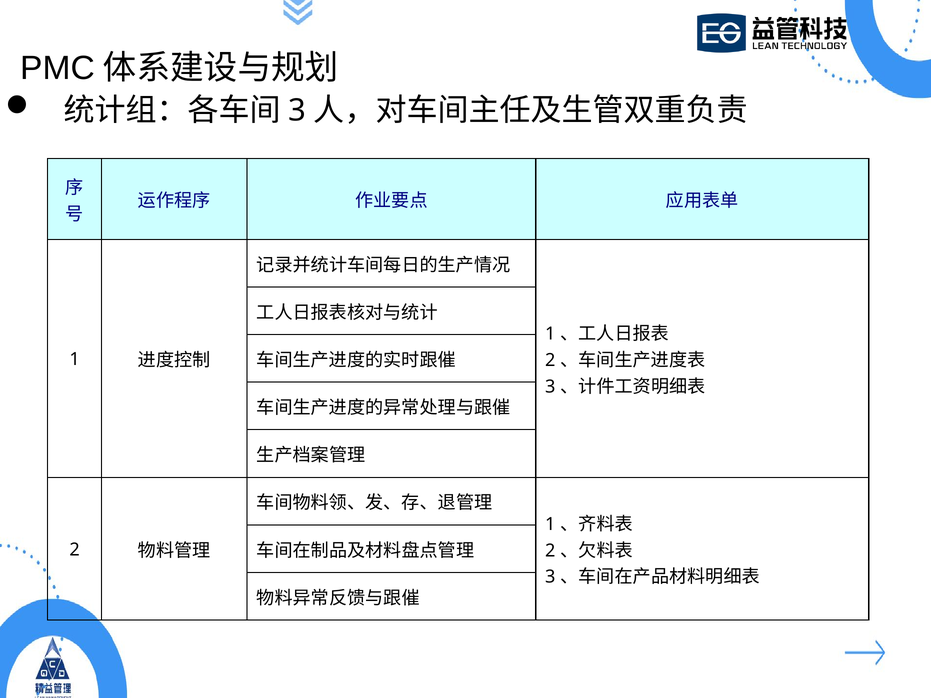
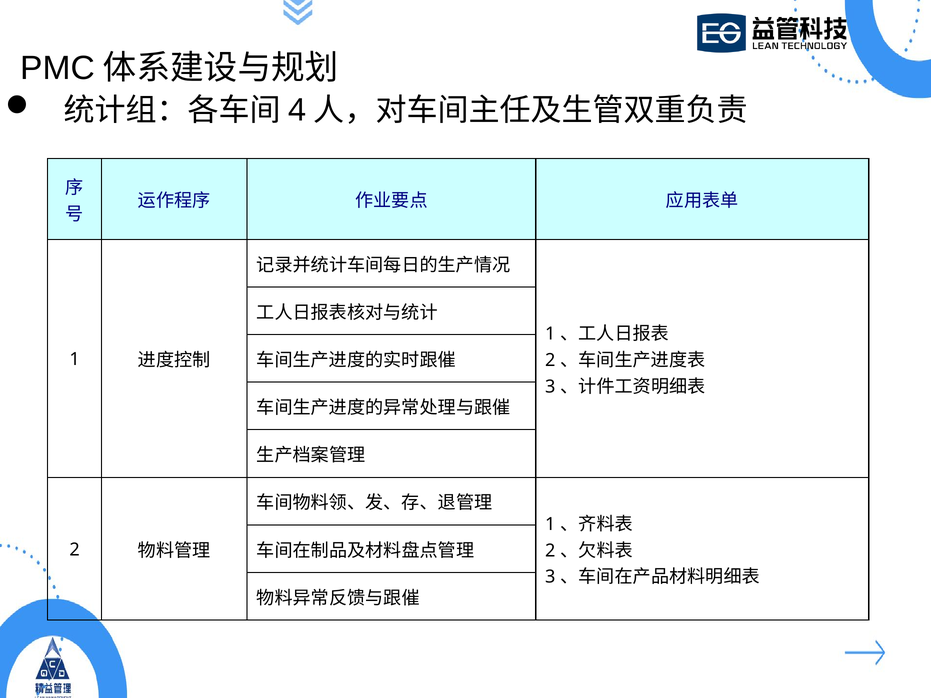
3 at (297, 111): 3 -> 4
